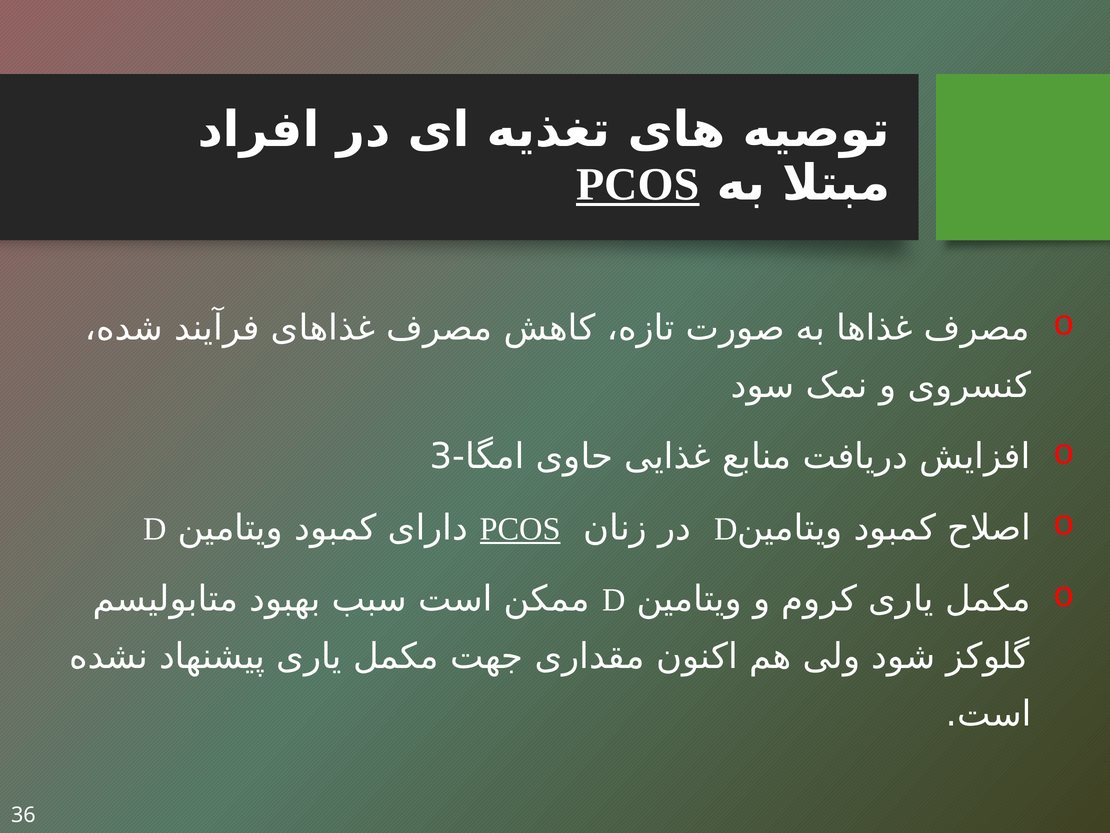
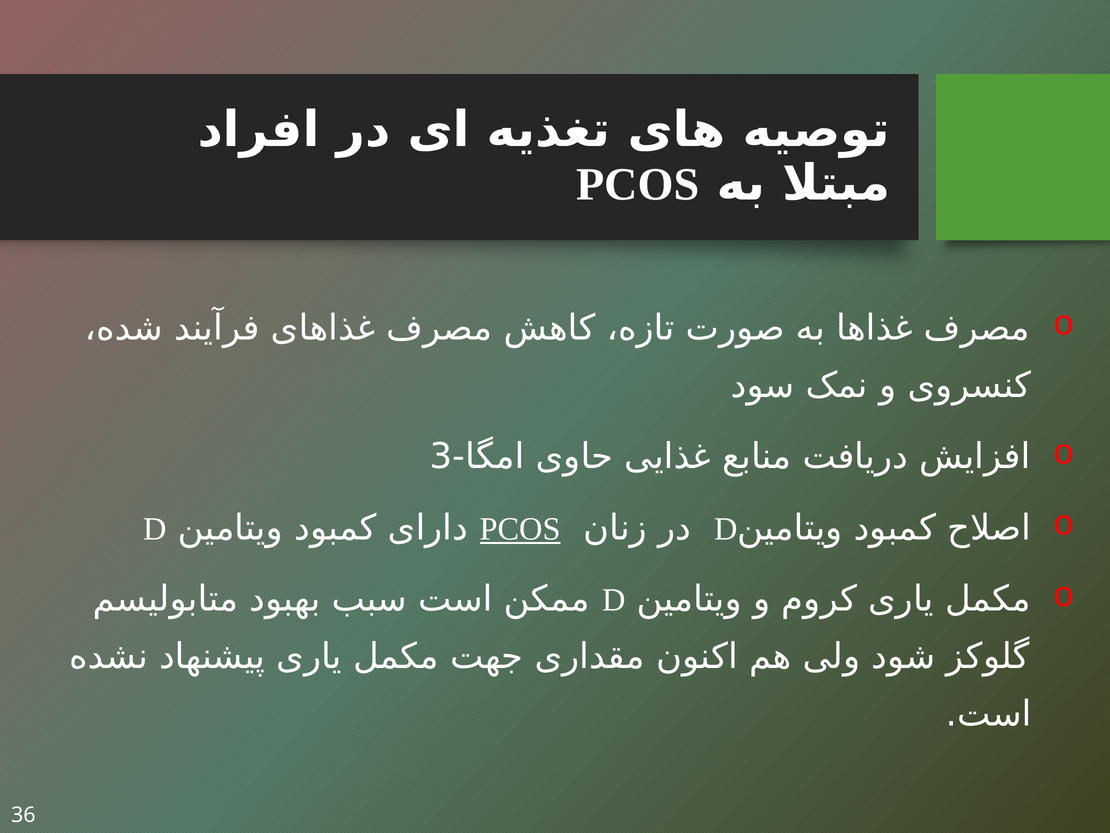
PCOS at (638, 184) underline: present -> none
